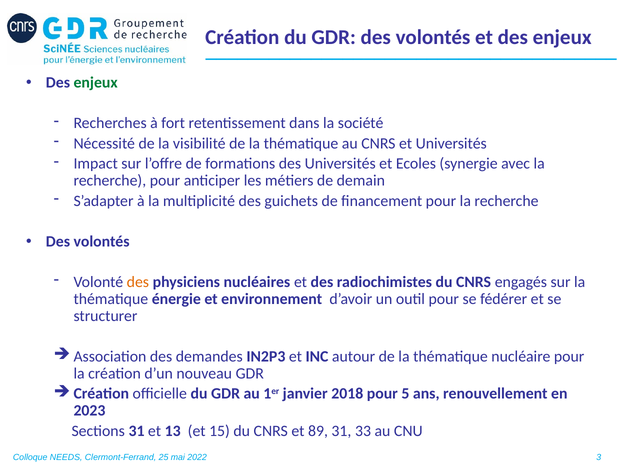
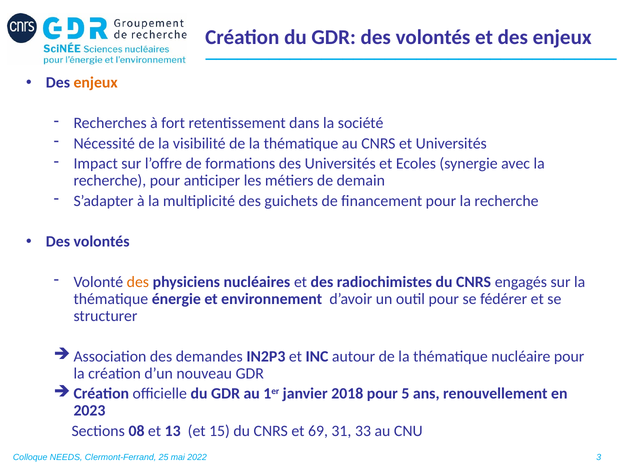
enjeux at (96, 83) colour: green -> orange
Sections 31: 31 -> 08
89: 89 -> 69
